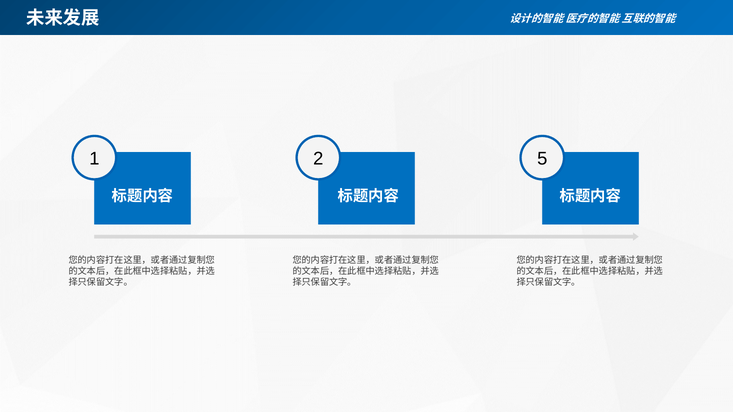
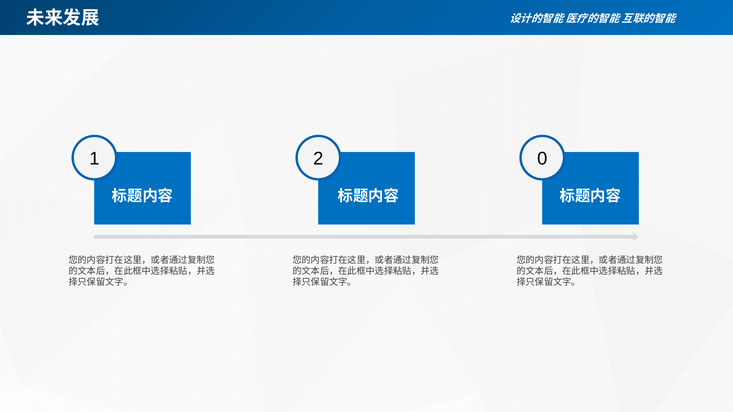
5: 5 -> 0
